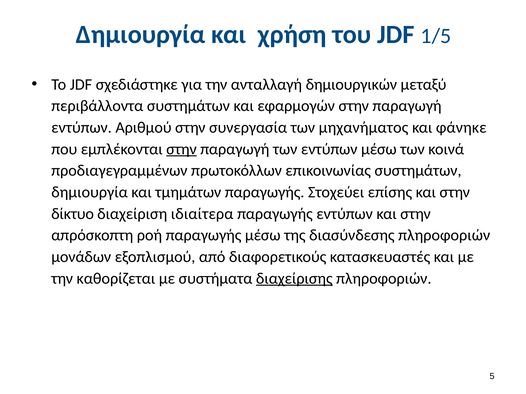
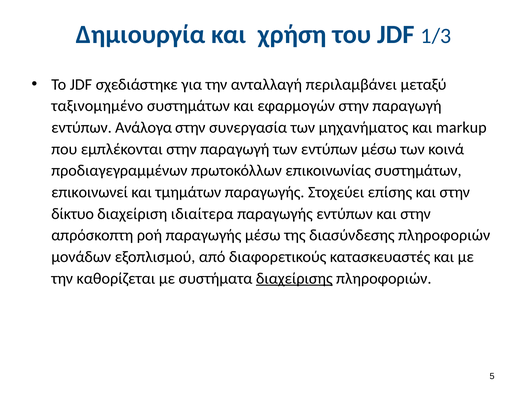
1/5: 1/5 -> 1/3
δημιουργικών: δημιουργικών -> περιλαμβάνει
περιβάλλοντα: περιβάλλοντα -> ταξινομημένο
Αριθμού: Αριθμού -> Ανάλογα
φάνηκε: φάνηκε -> markup
στην at (182, 149) underline: present -> none
δημιουργία at (90, 192): δημιουργία -> επικοινωνεί
